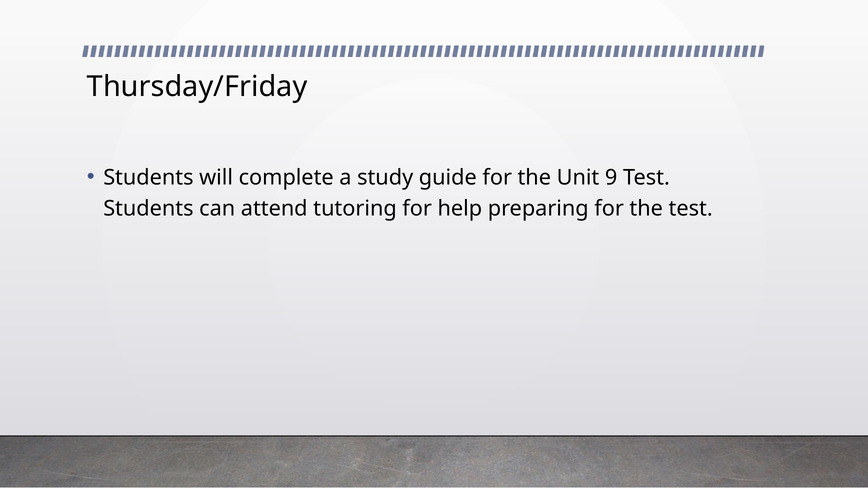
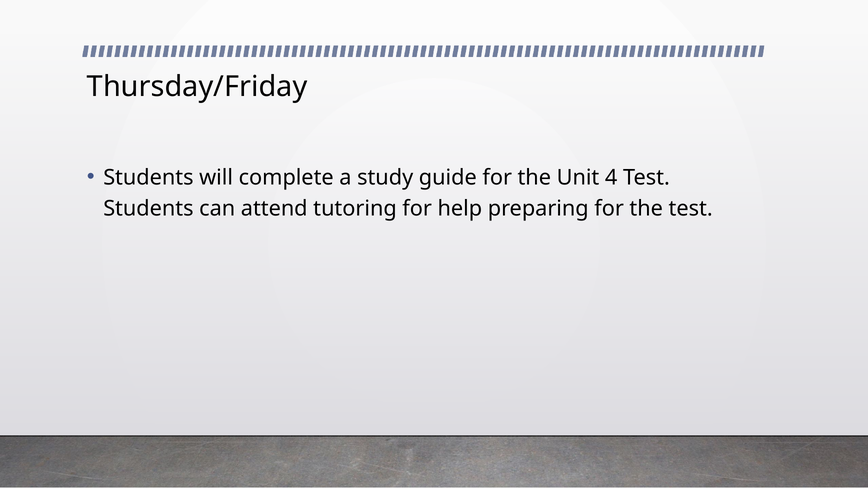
9: 9 -> 4
